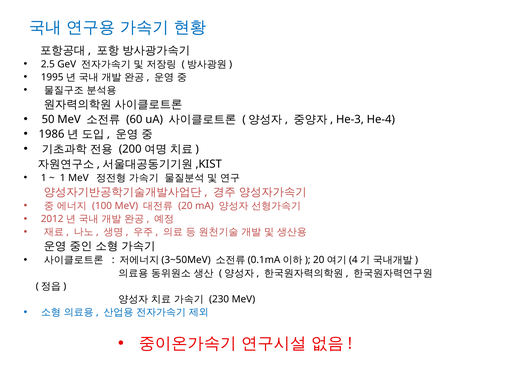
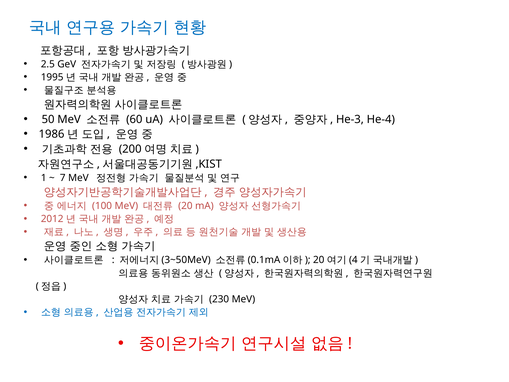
1 at (63, 178): 1 -> 7
